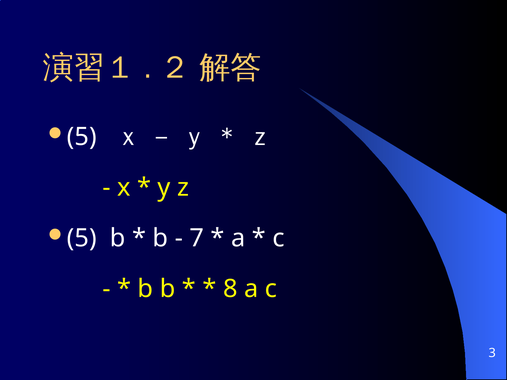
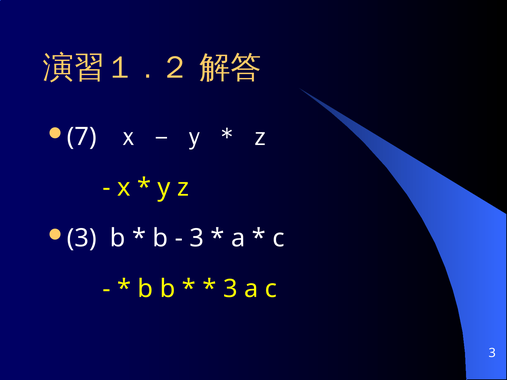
5 at (82, 137): 5 -> 7
5 at (82, 238): 5 -> 3
7 at (197, 238): 7 -> 3
8 at (230, 289): 8 -> 3
